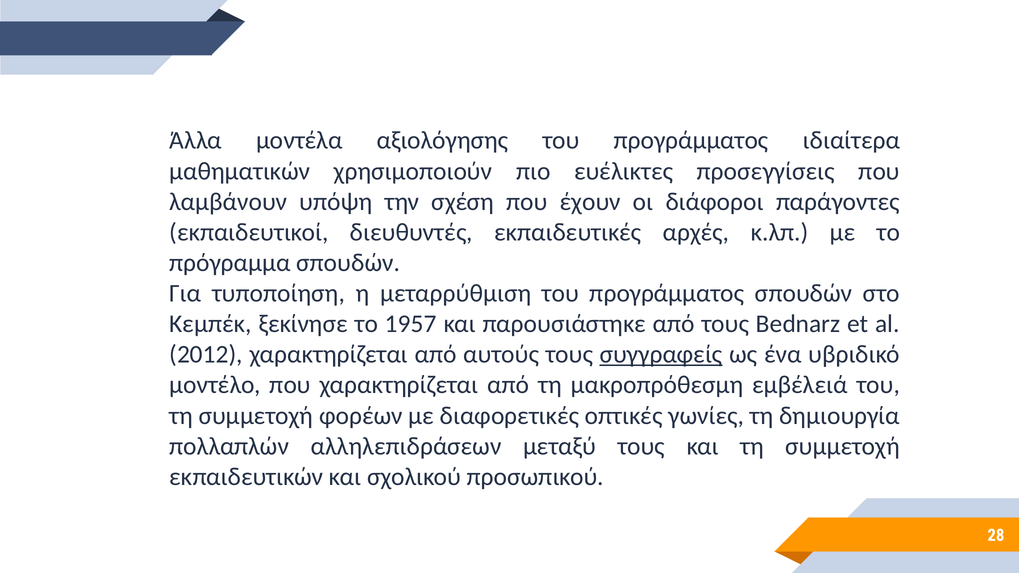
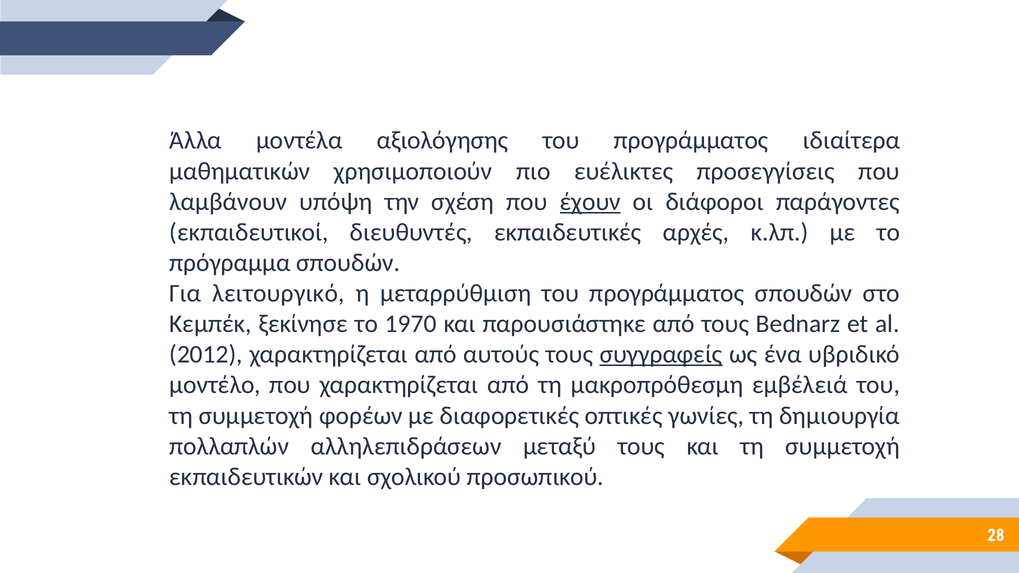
έχουν underline: none -> present
τυποποίηση: τυποποίηση -> λειτουργικό
1957: 1957 -> 1970
